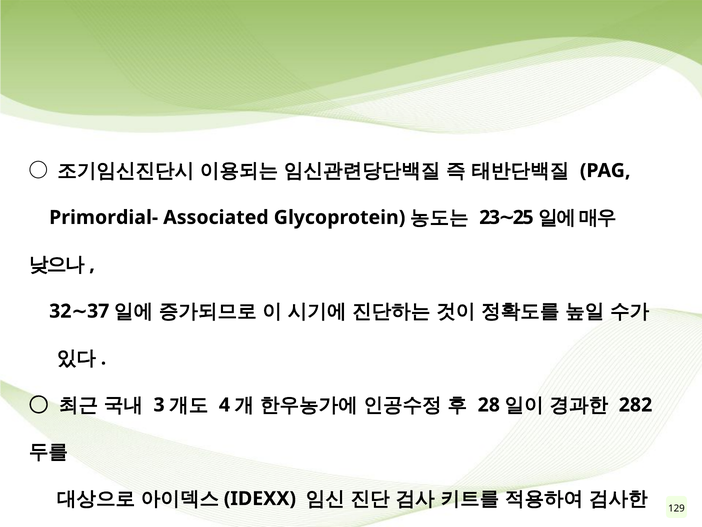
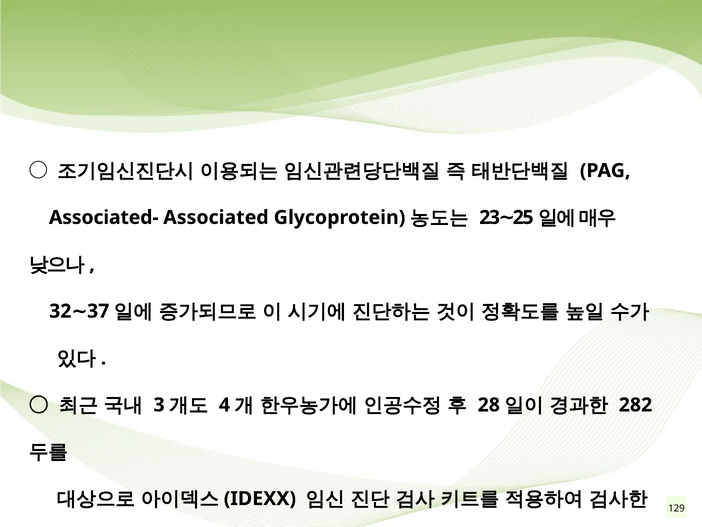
Primordial-: Primordial- -> Associated-
